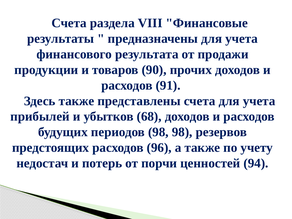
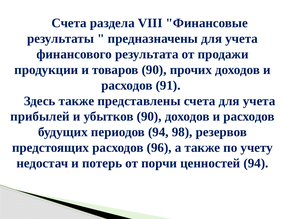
убытков 68: 68 -> 90
периодов 98: 98 -> 94
